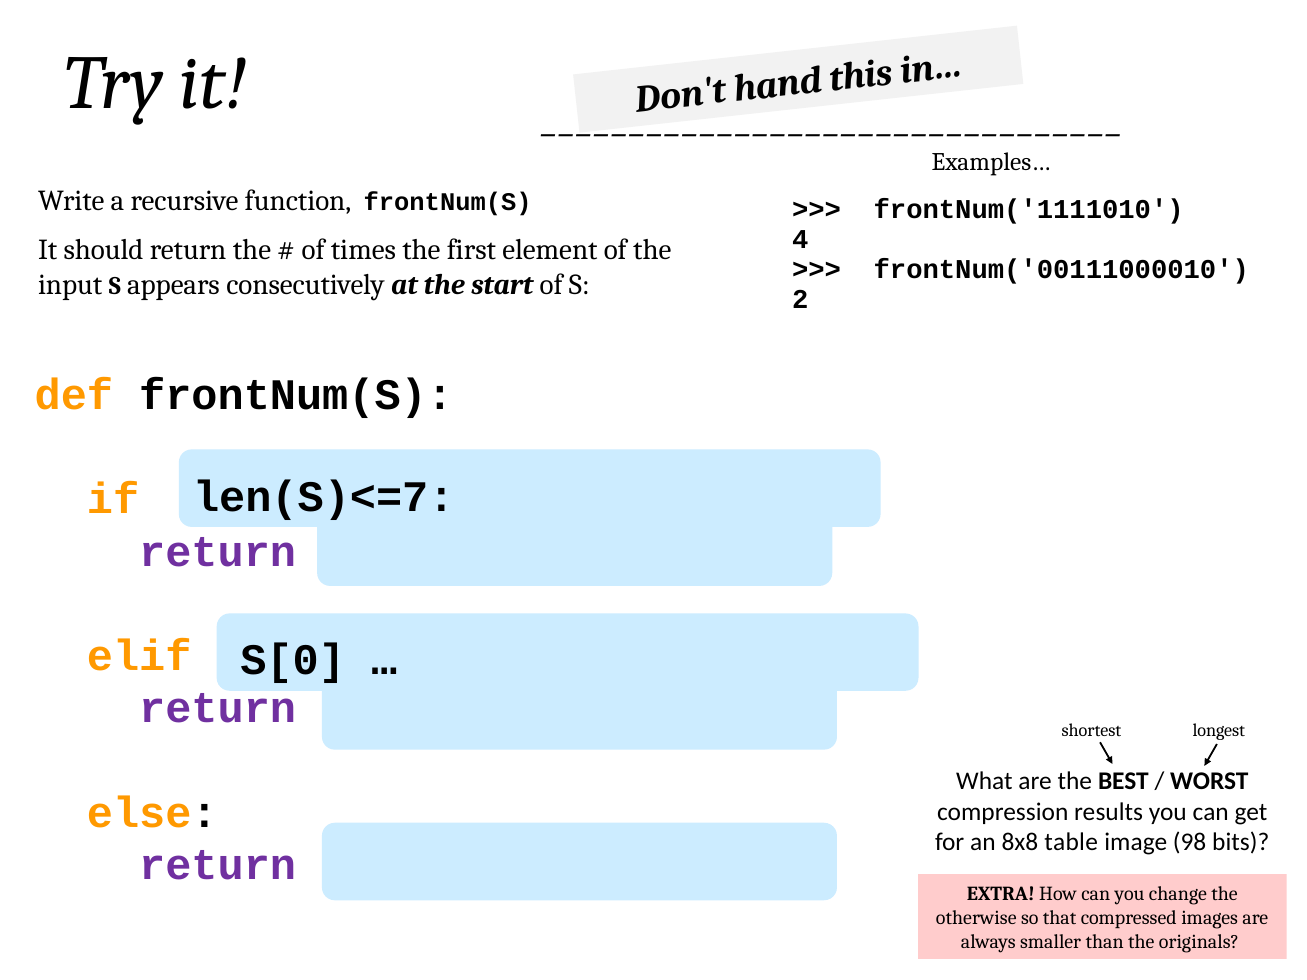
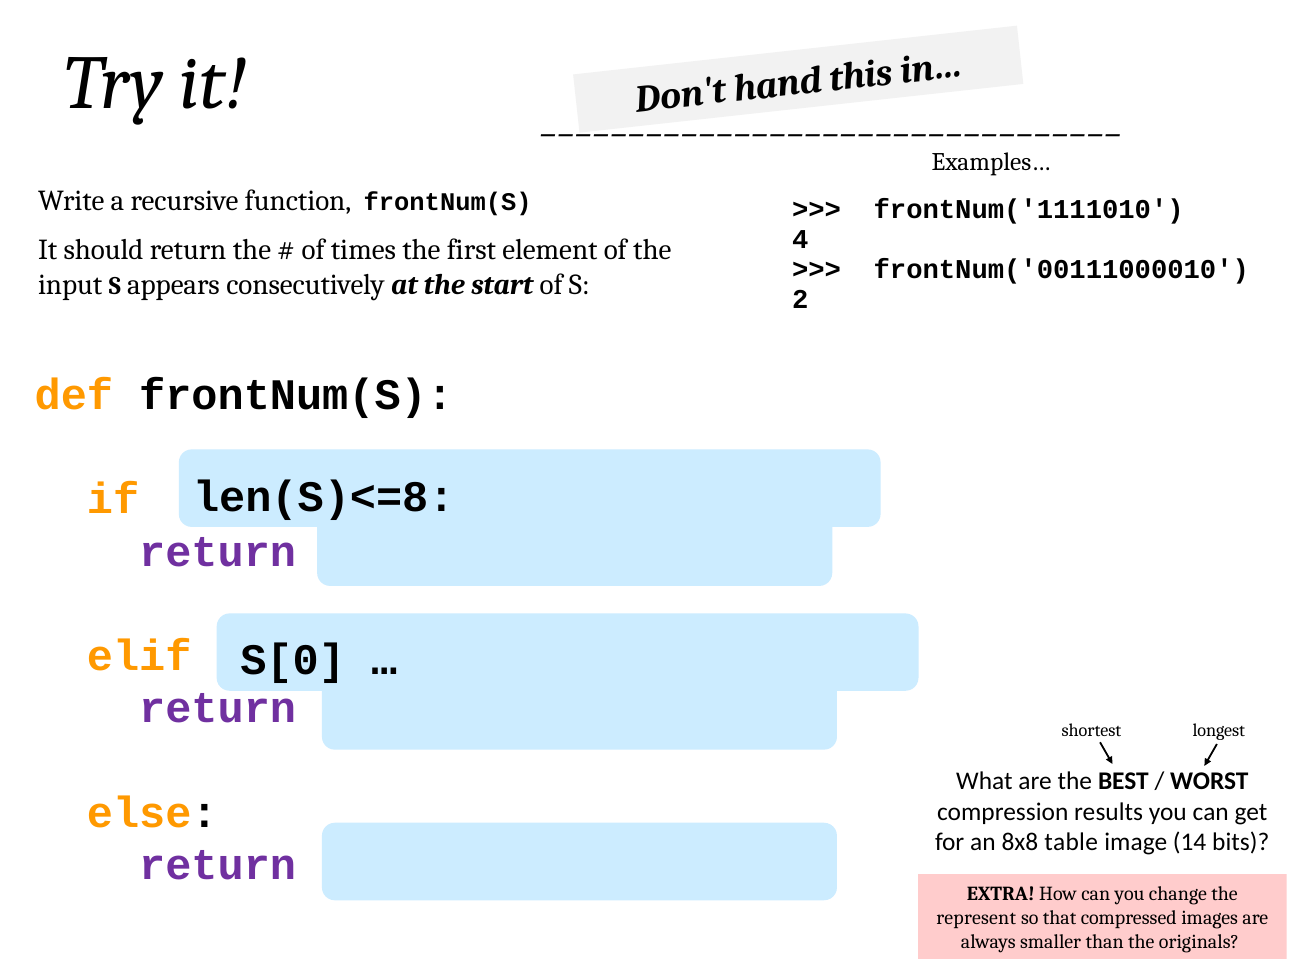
len(S)<=7: len(S)<=7 -> len(S)<=8
98: 98 -> 14
otherwise: otherwise -> represent
